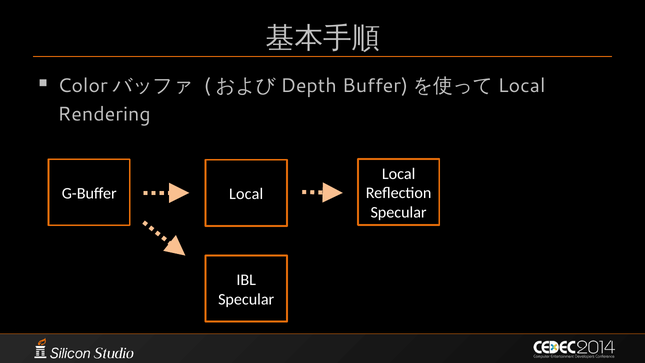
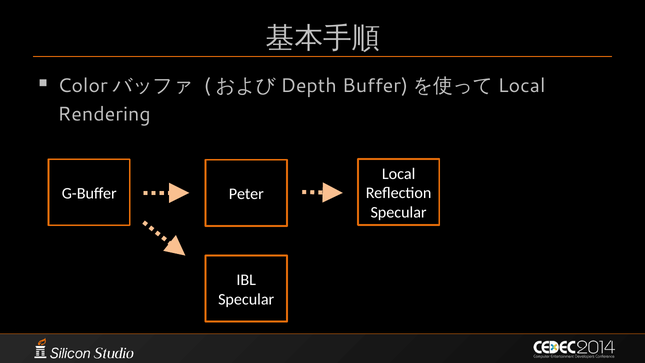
G-Buffer Local: Local -> Peter
